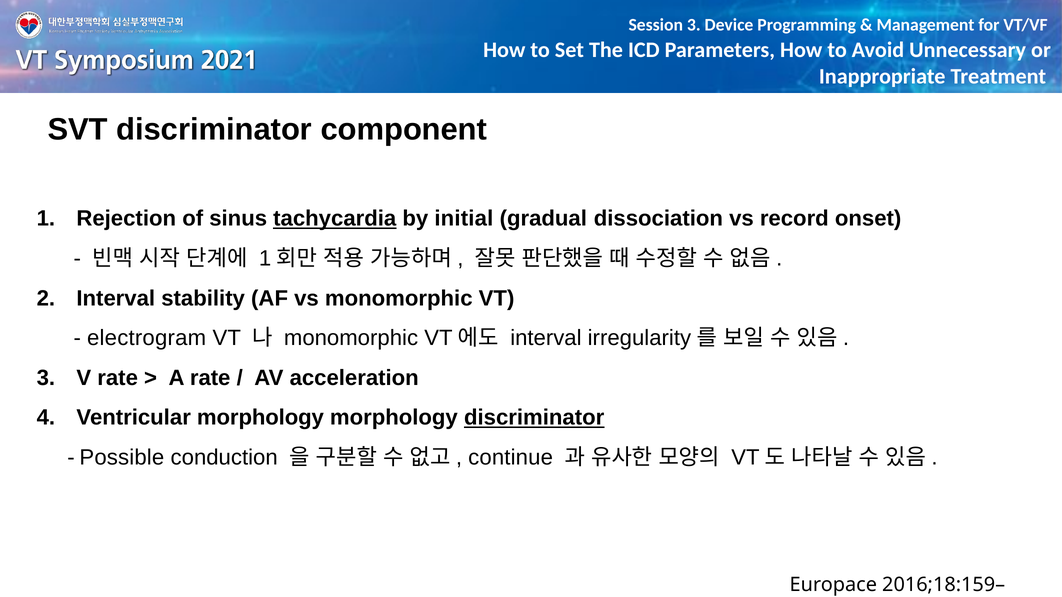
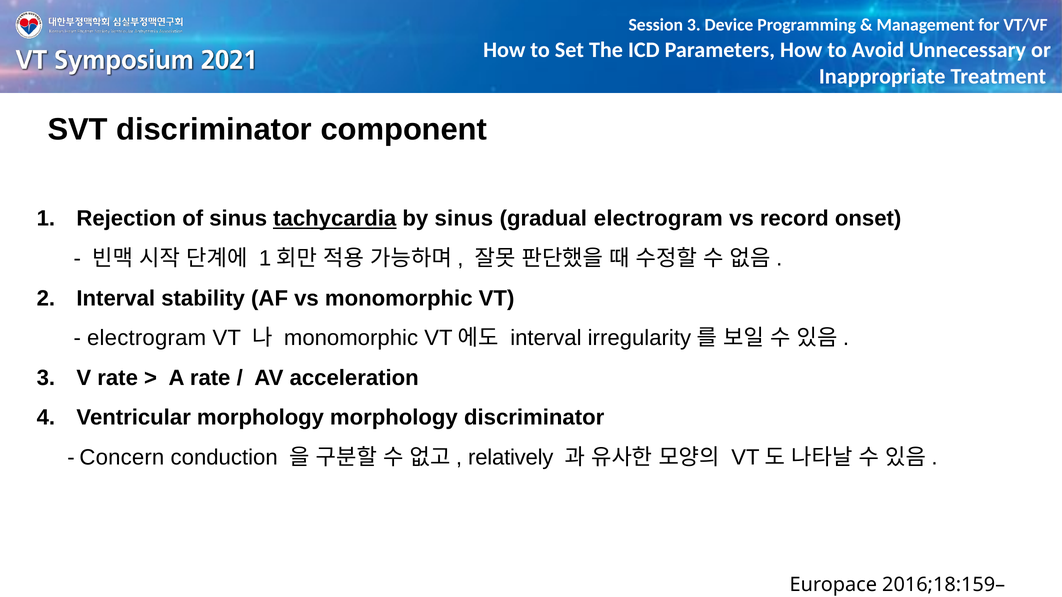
by initial: initial -> sinus
gradual dissociation: dissociation -> electrogram
discriminator at (534, 418) underline: present -> none
Possible: Possible -> Concern
continue: continue -> relatively
